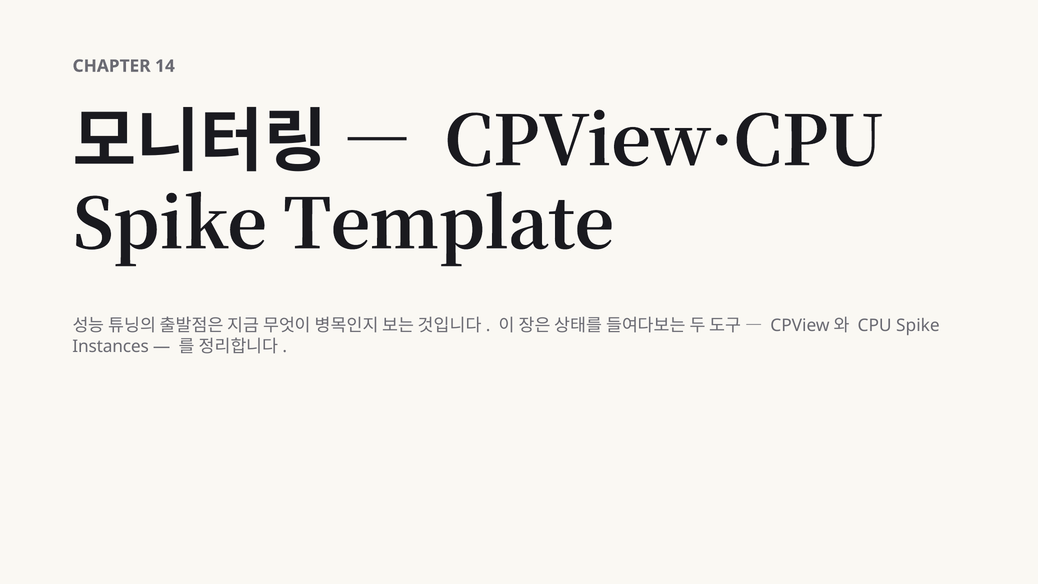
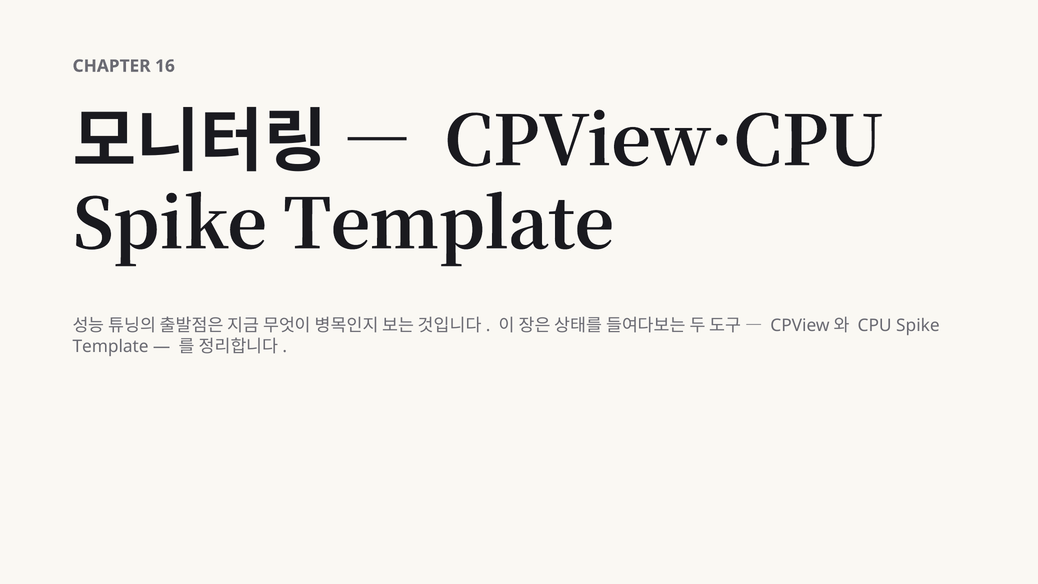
14: 14 -> 16
Instances at (111, 346): Instances -> Template
